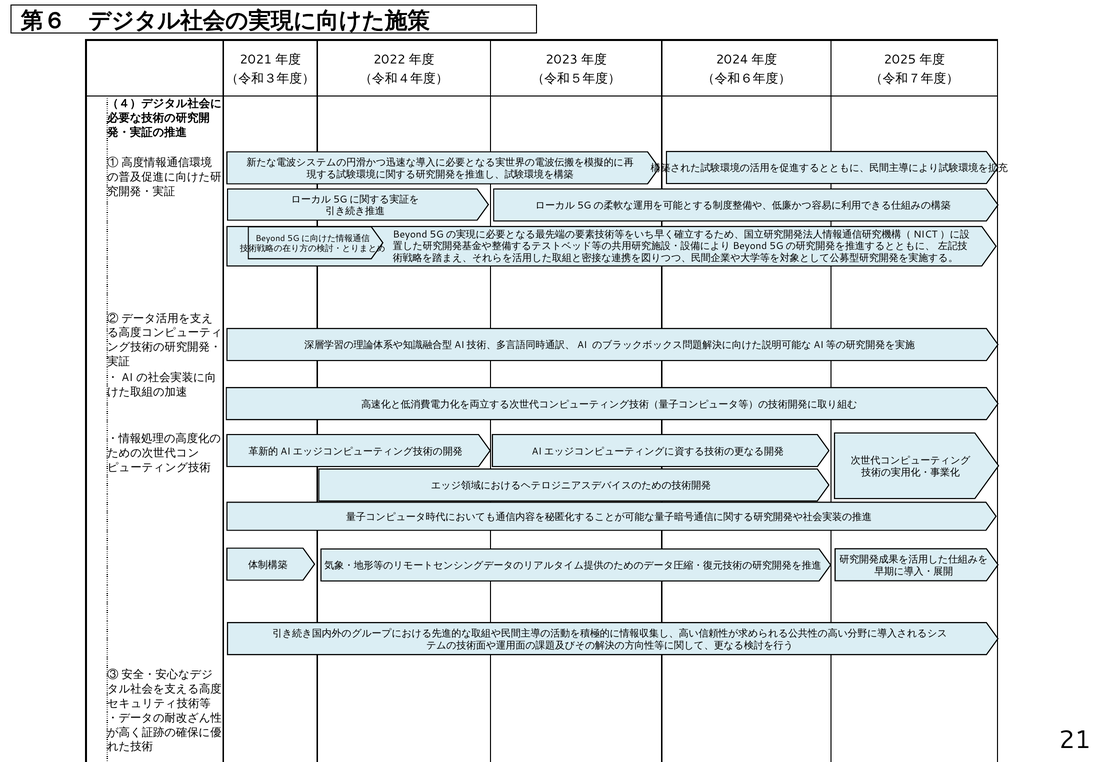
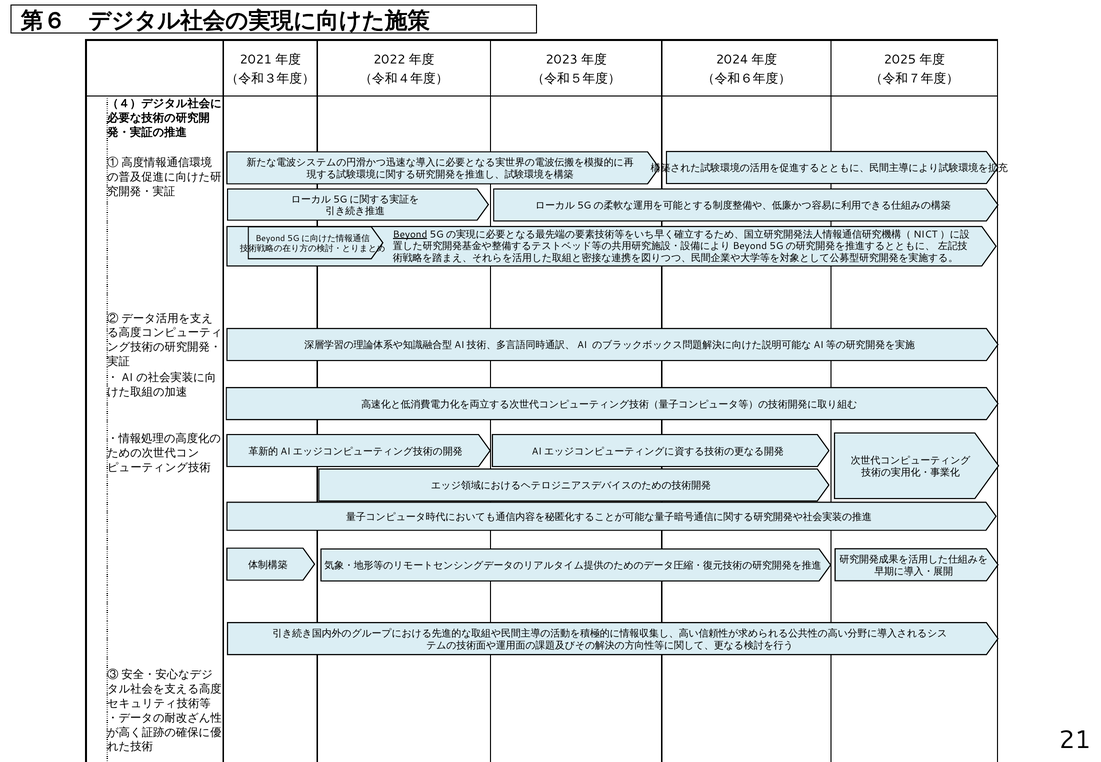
Beyond at (410, 234) underline: none -> present
